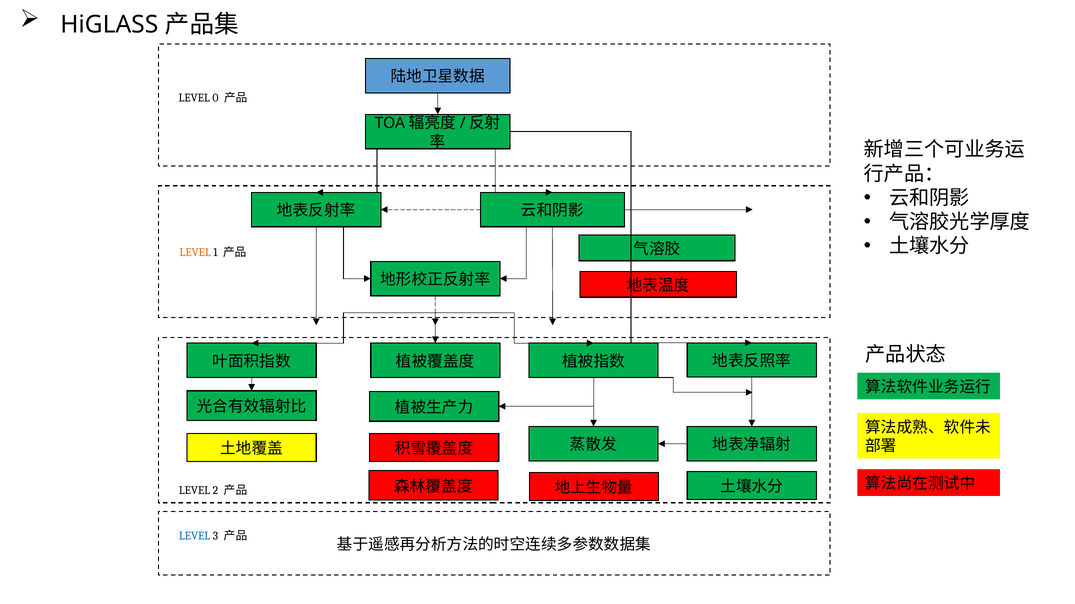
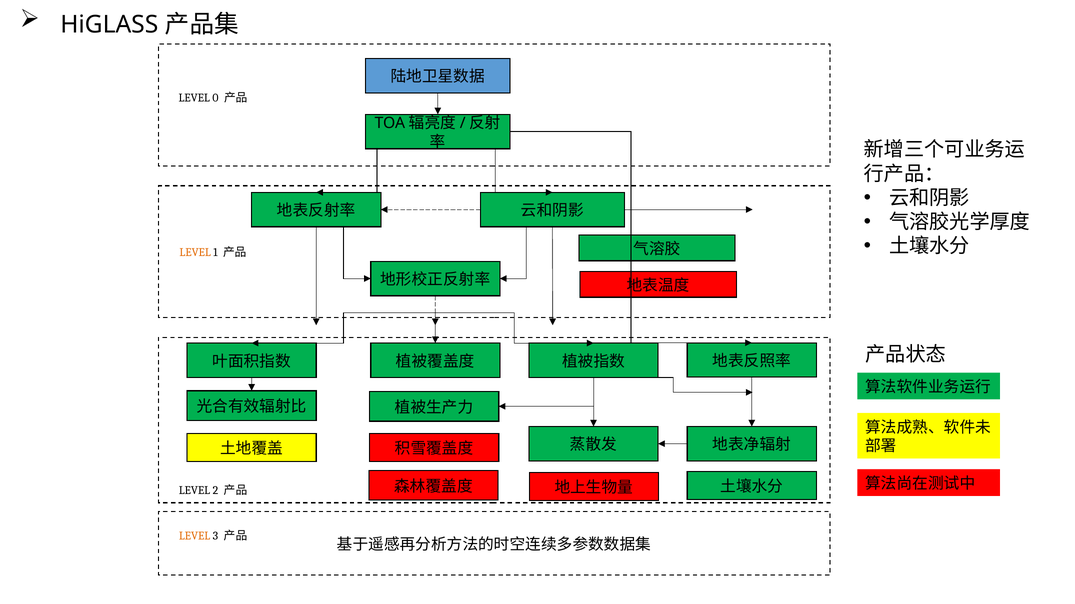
LEVEL at (195, 536) colour: blue -> orange
